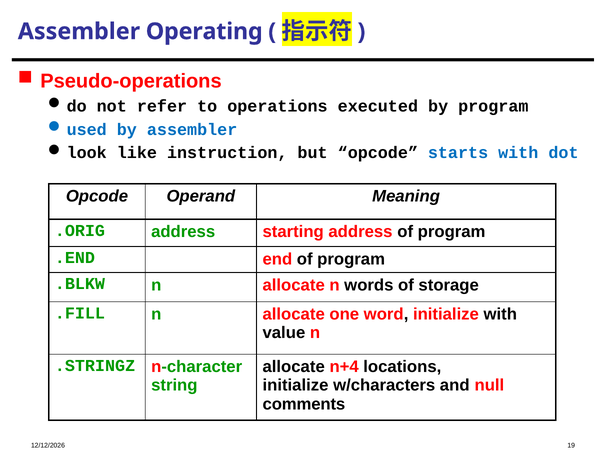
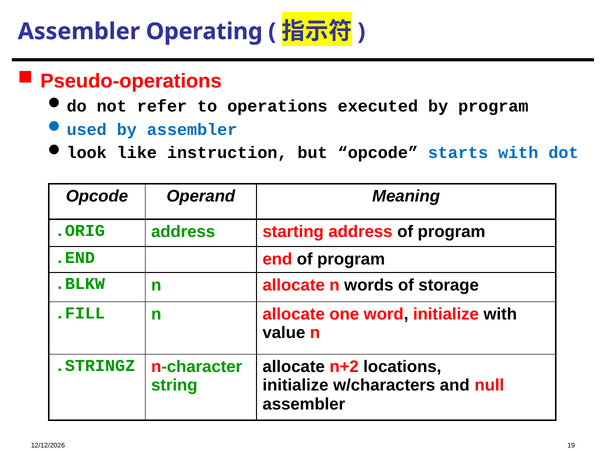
n+4: n+4 -> n+2
comments at (304, 404): comments -> assembler
